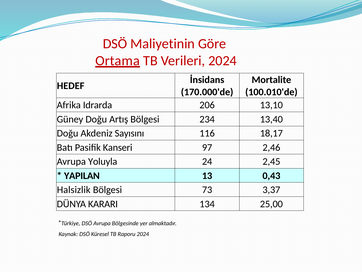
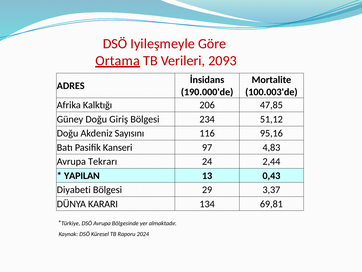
Maliyetinin: Maliyetinin -> Iyileşmeyle
Verileri 2024: 2024 -> 2093
HEDEF: HEDEF -> ADRES
170.000'de: 170.000'de -> 190.000'de
100.010'de: 100.010'de -> 100.003'de
Idrarda: Idrarda -> Kalktığı
13,10: 13,10 -> 47,85
Artış: Artış -> Giriş
13,40: 13,40 -> 51,12
18,17: 18,17 -> 95,16
2,46: 2,46 -> 4,83
Yoluyla: Yoluyla -> Tekrarı
2,45: 2,45 -> 2,44
Halsizlik: Halsizlik -> Diyabeti
73: 73 -> 29
25,00: 25,00 -> 69,81
